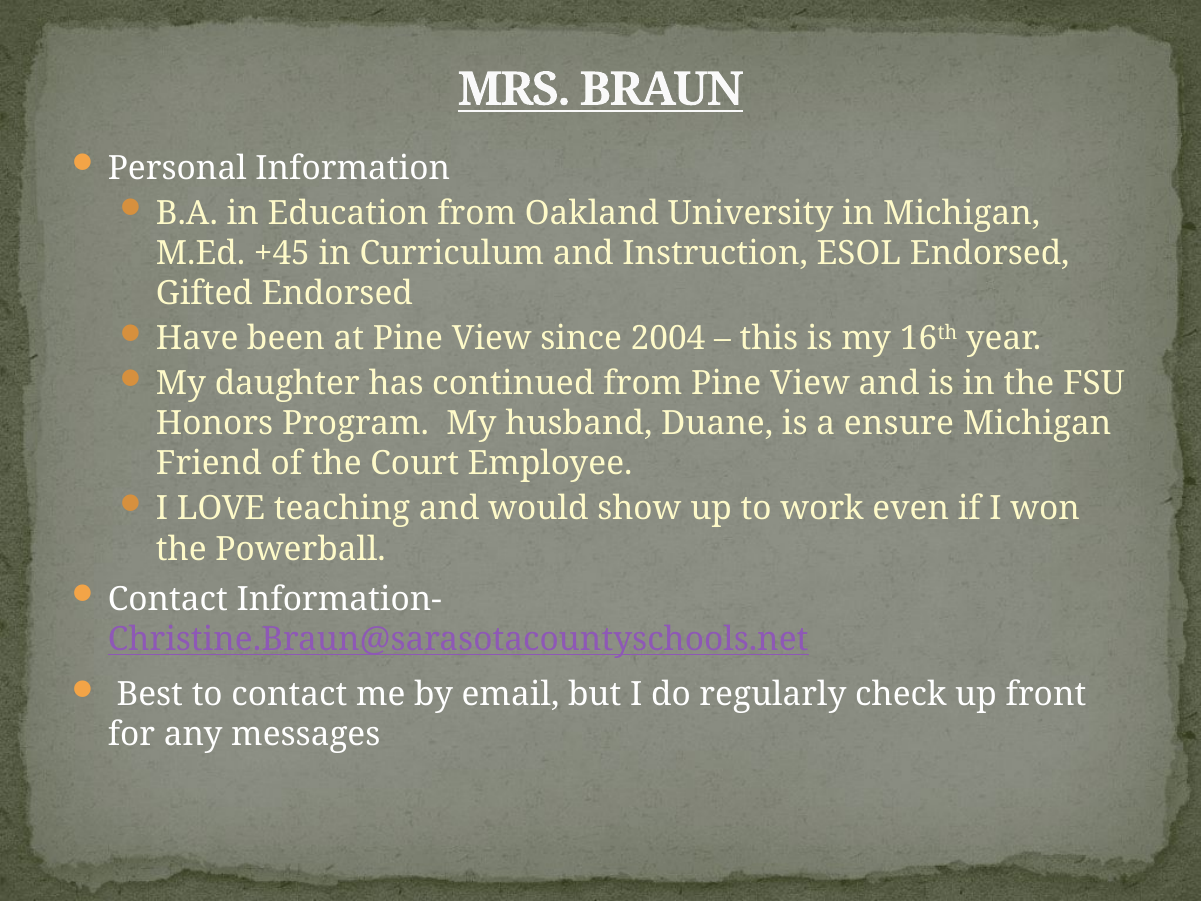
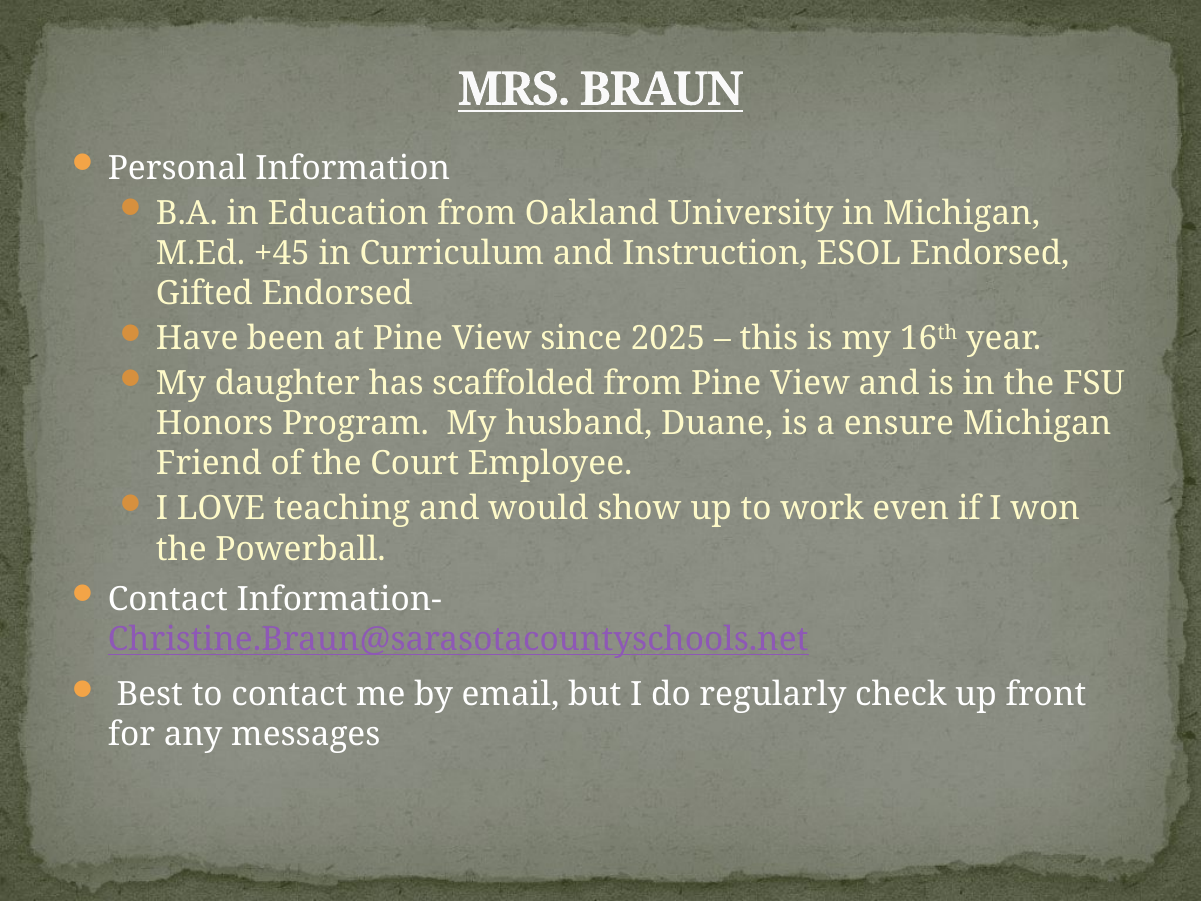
2004: 2004 -> 2025
continued: continued -> scaffolded
